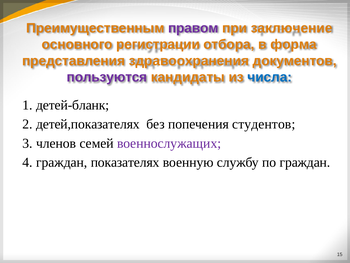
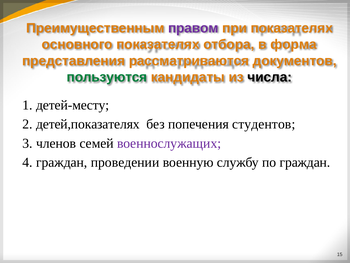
при заключение: заключение -> показателях
основного регистрации: регистрации -> показателях
здравоохранения: здравоохранения -> рассматриваются
пользуются colour: purple -> green
числа colour: blue -> black
детей-бланк: детей-бланк -> детей-месту
показателях: показателях -> проведении
